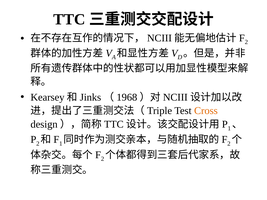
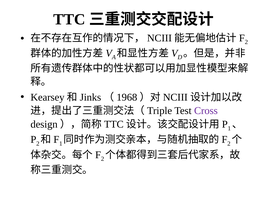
Cross colour: orange -> purple
